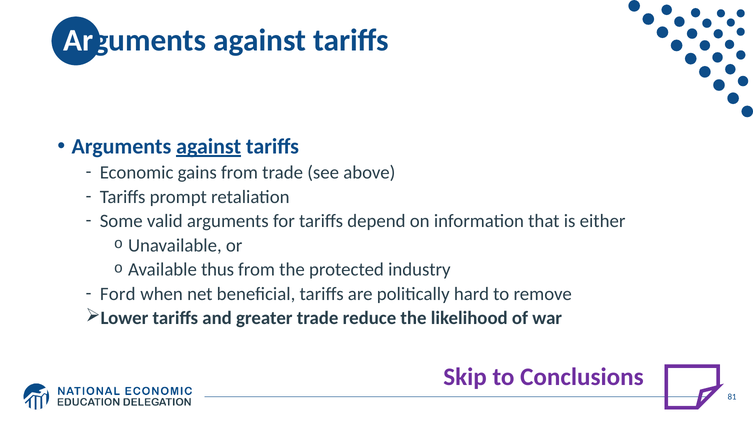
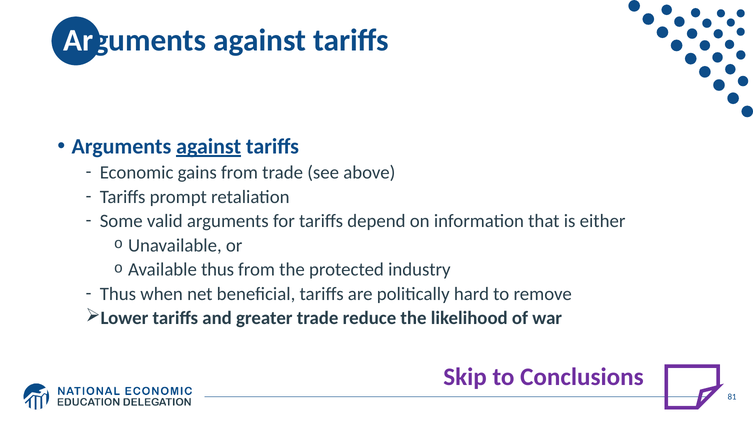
Ford at (118, 294): Ford -> Thus
